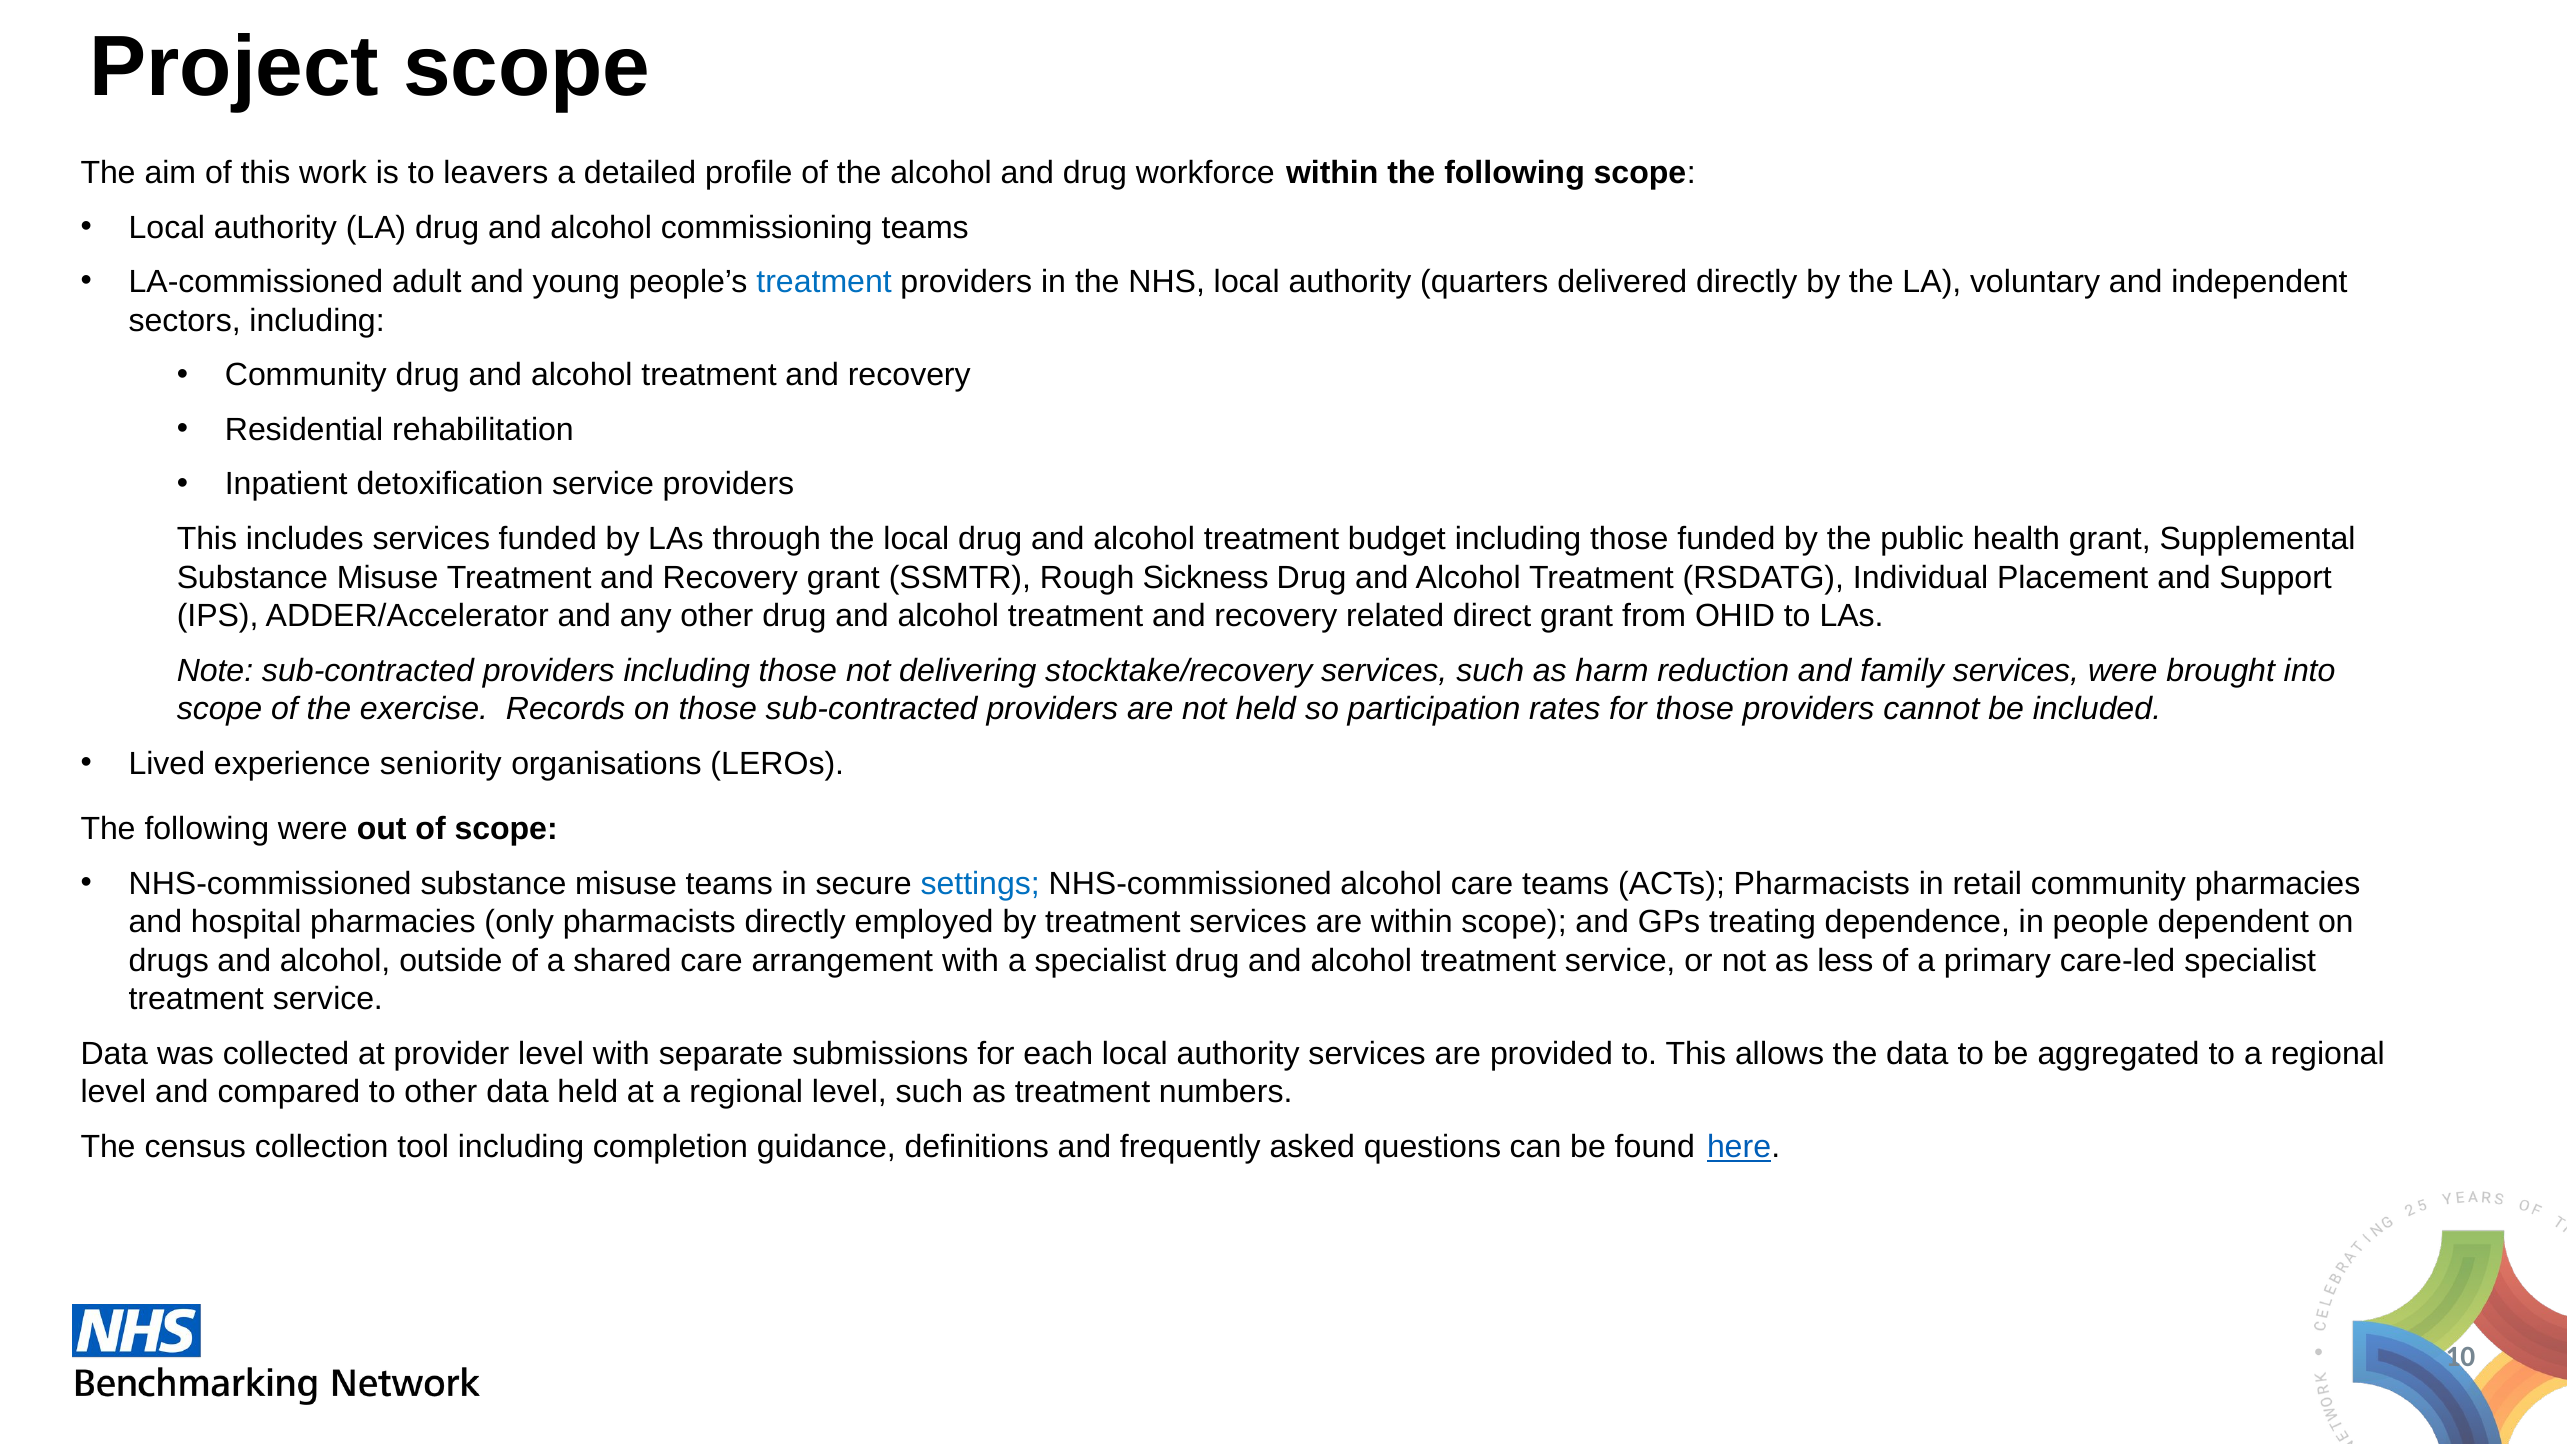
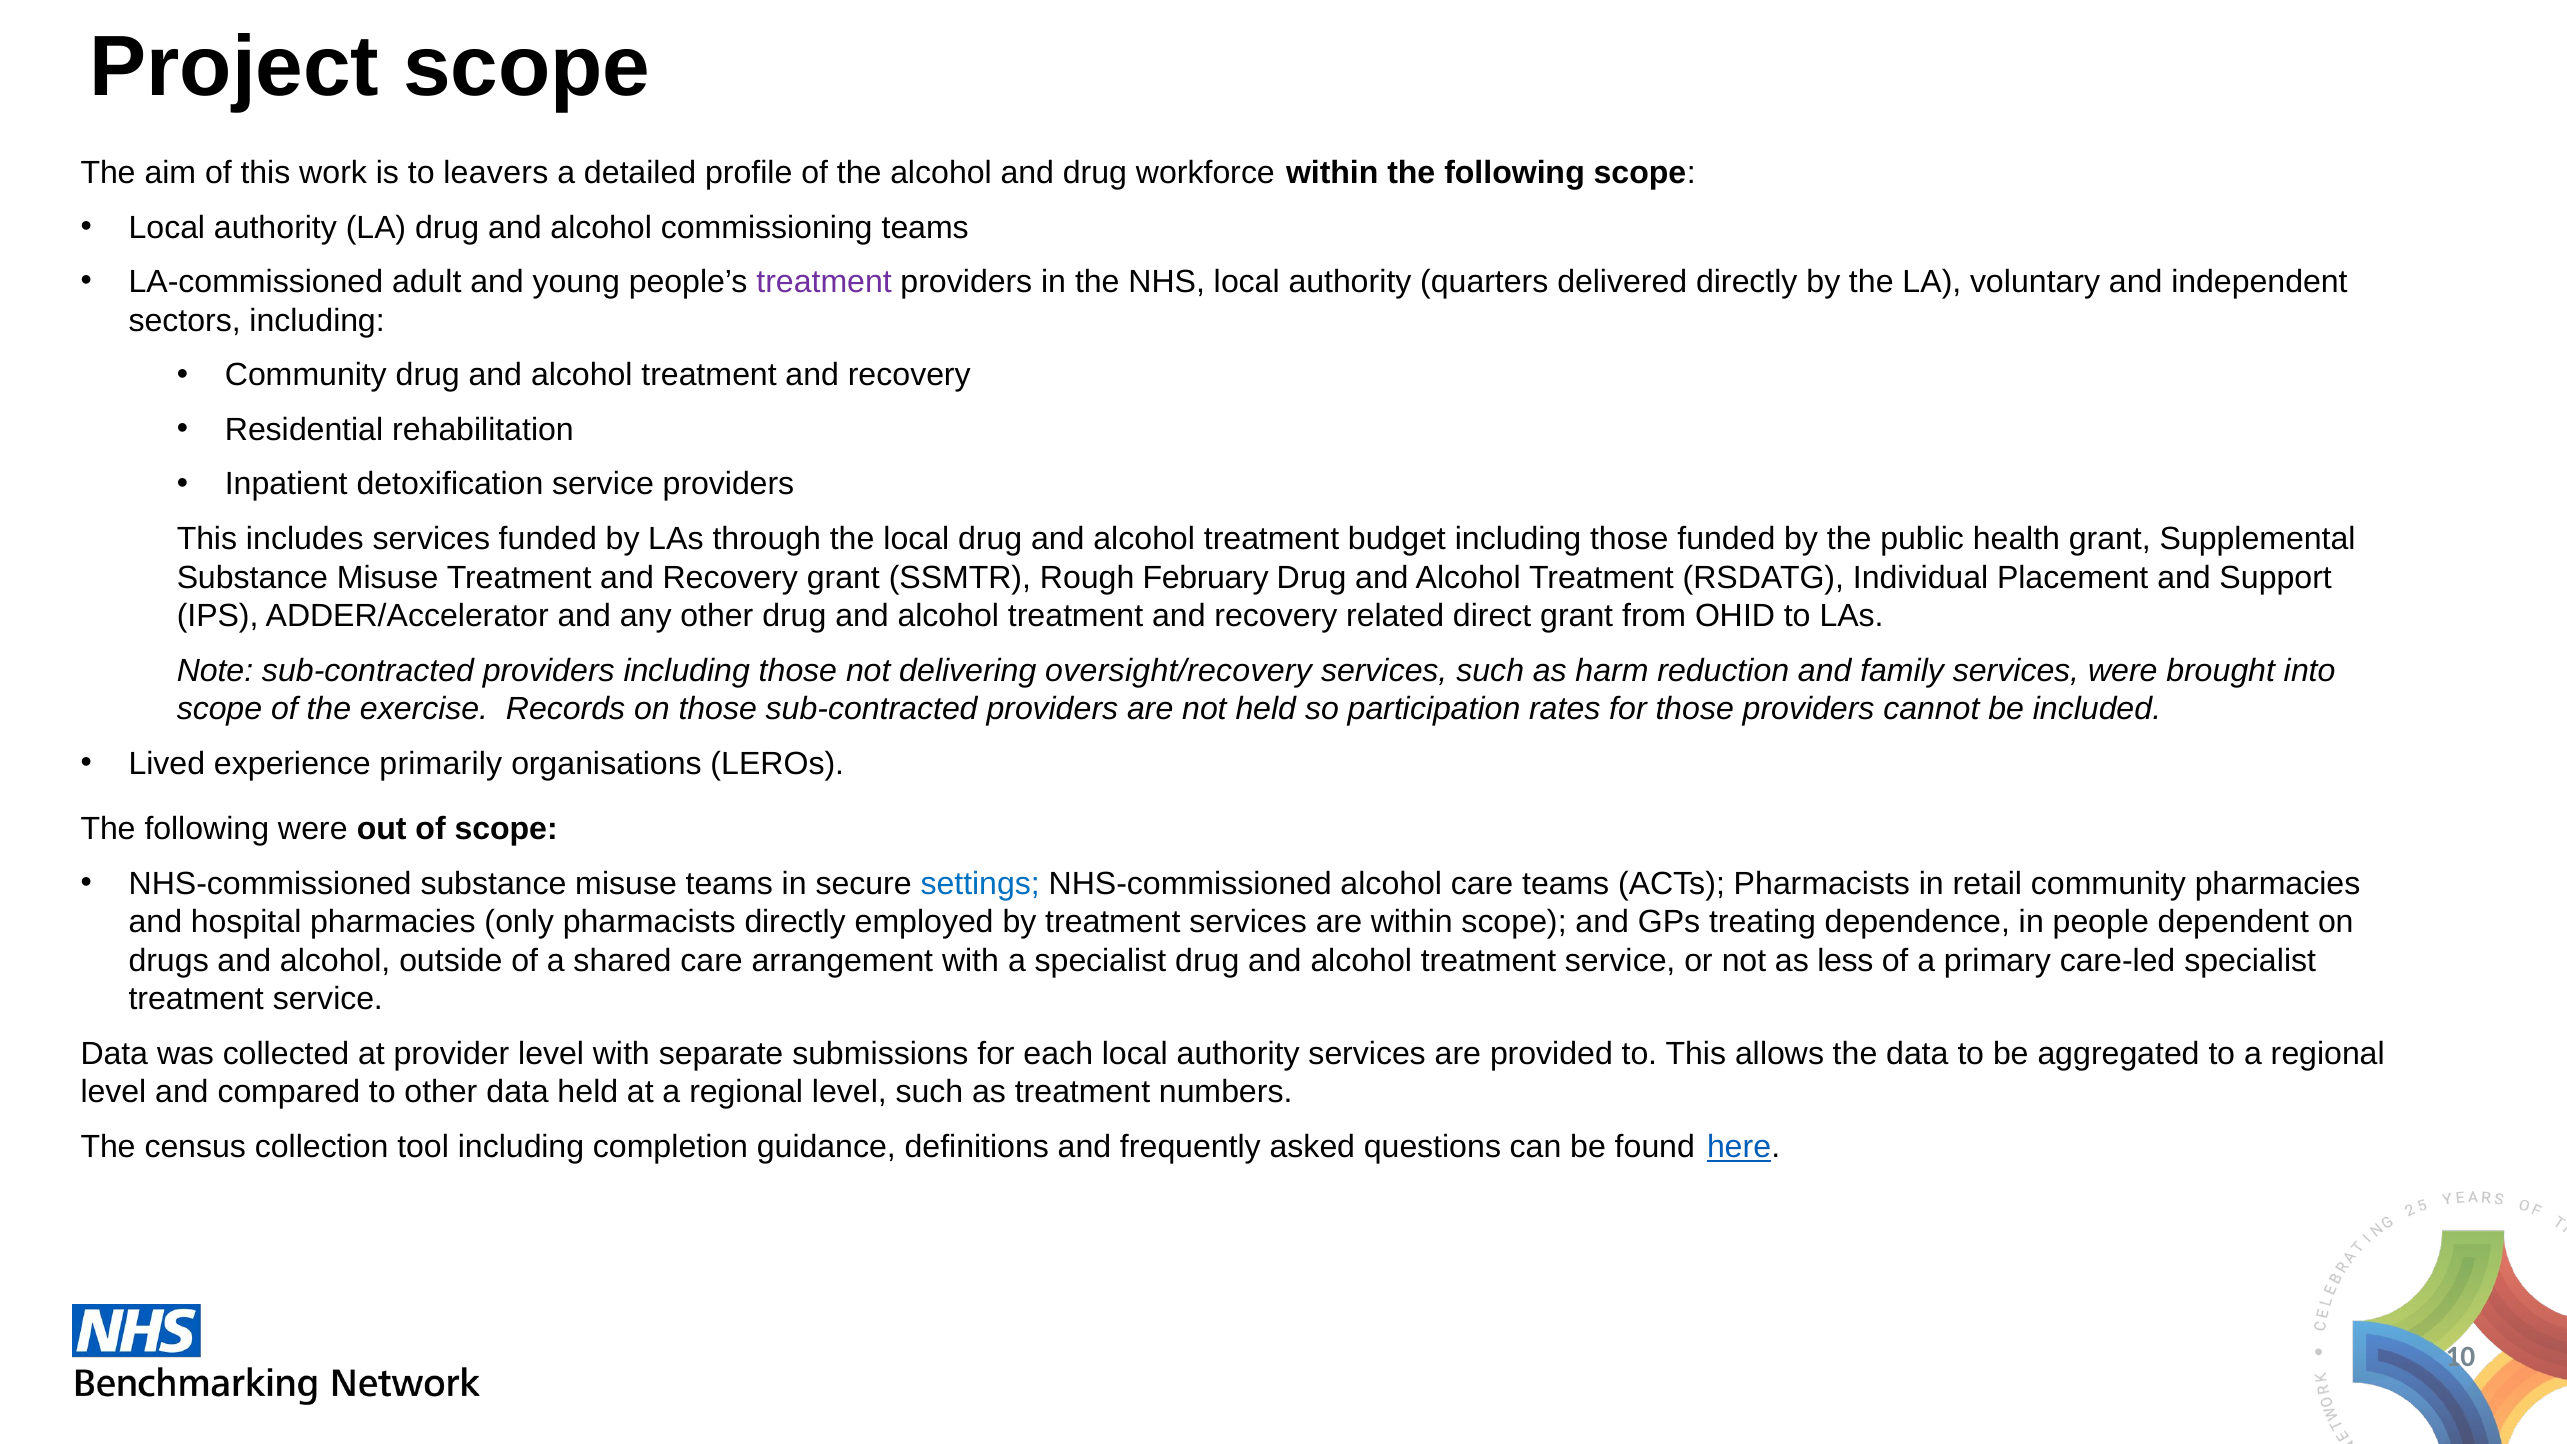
treatment at (824, 282) colour: blue -> purple
Sickness: Sickness -> February
stocktake/recovery: stocktake/recovery -> oversight/recovery
seniority: seniority -> primarily
